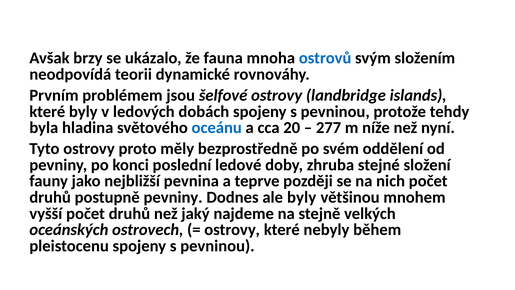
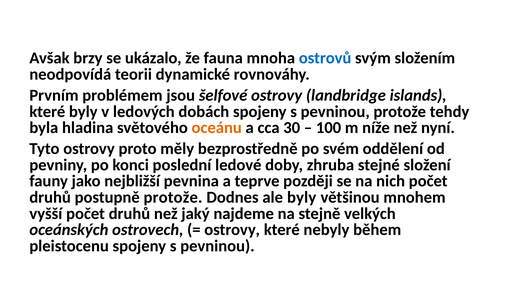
oceánu colour: blue -> orange
20: 20 -> 30
277: 277 -> 100
postupně pevniny: pevniny -> protože
